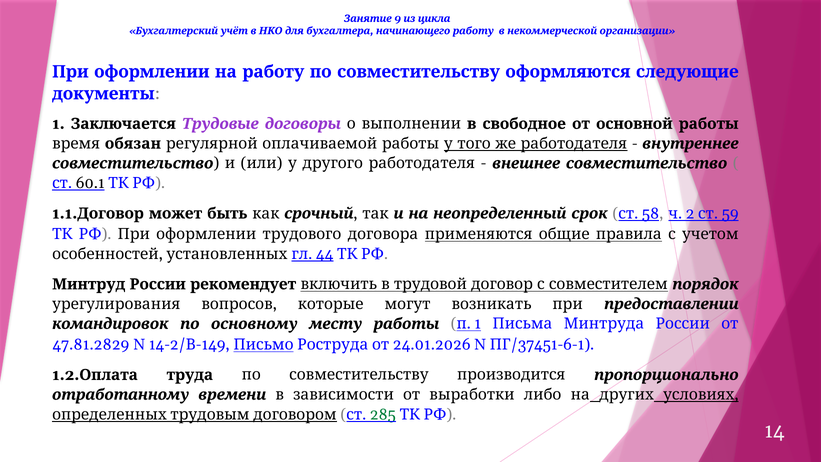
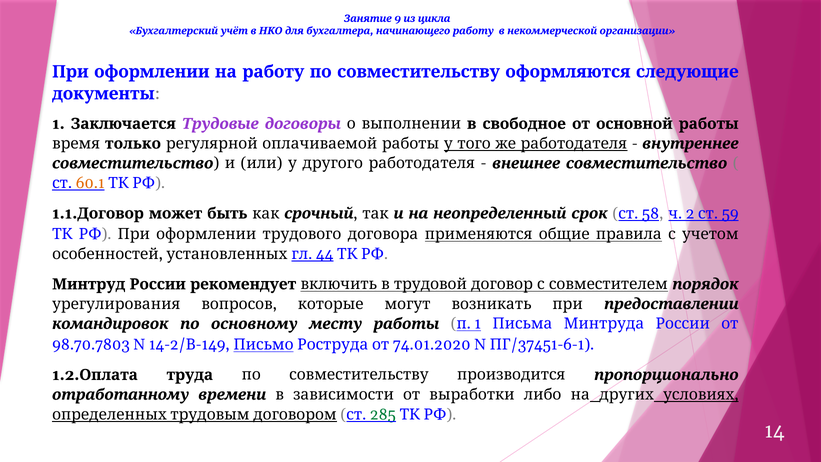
обязан: обязан -> только
60.1 colour: black -> orange
24.01.2026: 24.01.2026 -> 74.01.2020
47.81.2829: 47.81.2829 -> 98.70.7803
